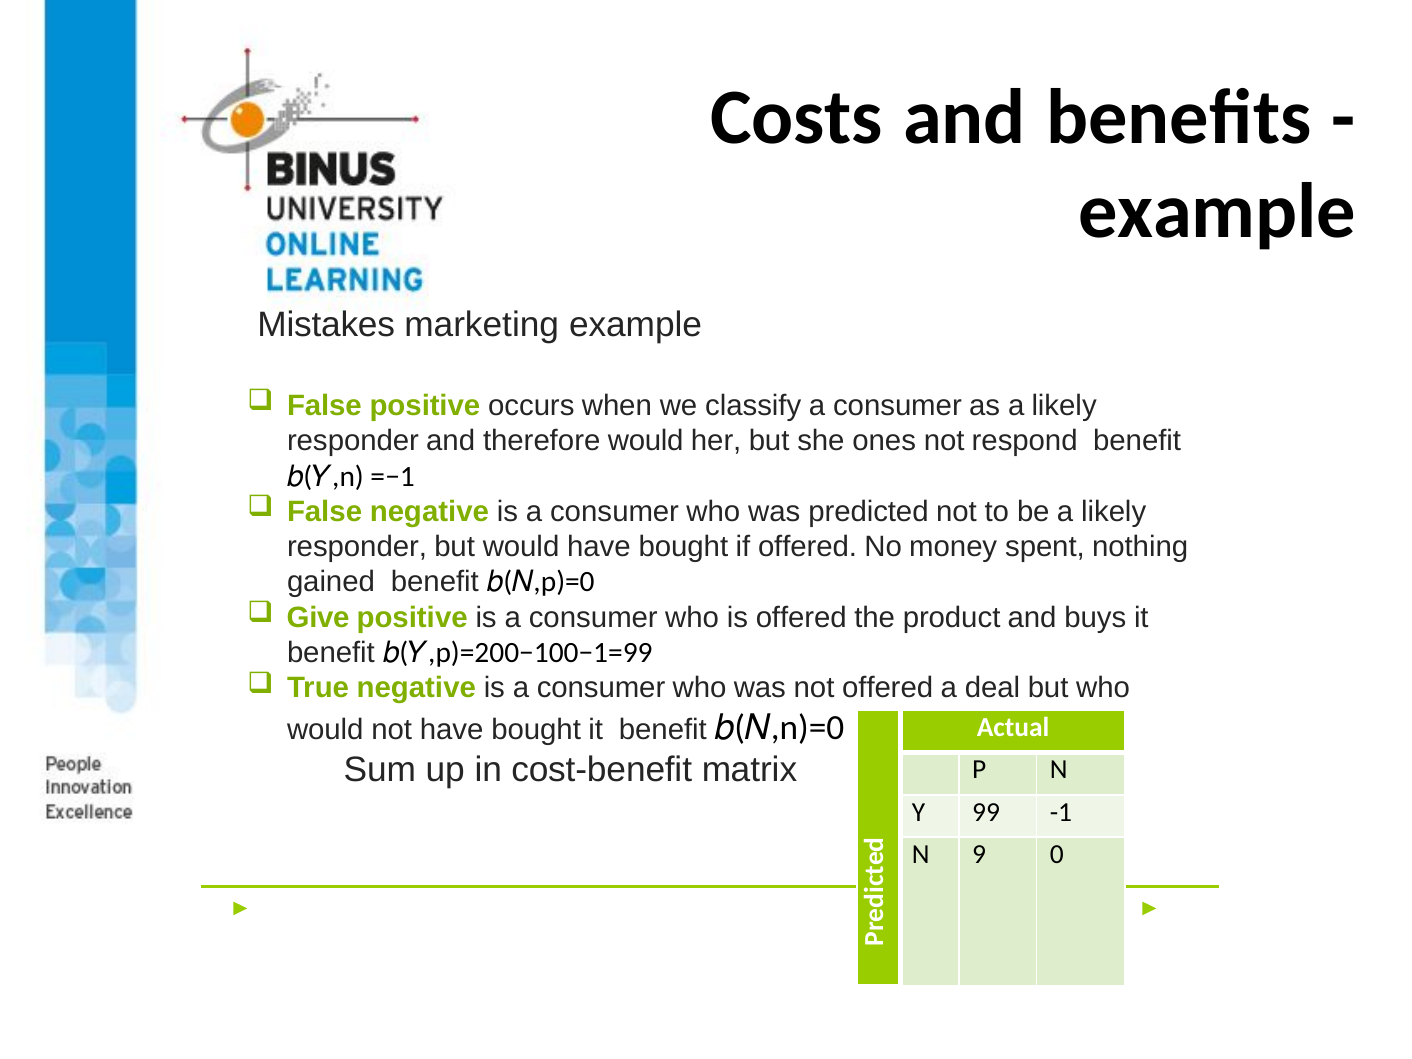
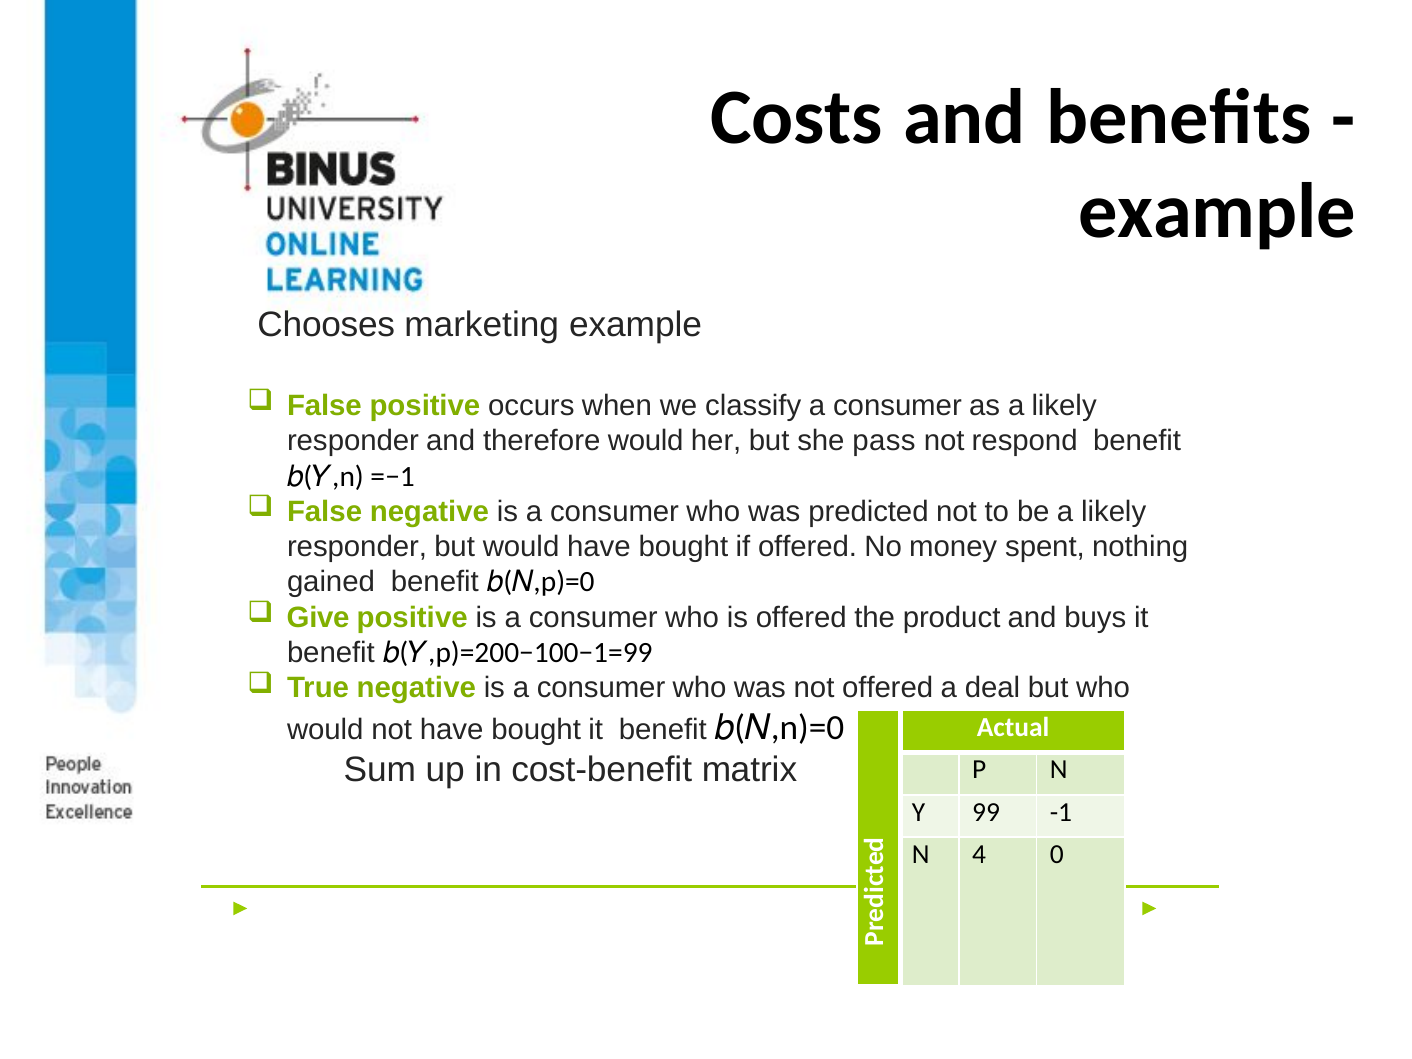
Mistakes: Mistakes -> Chooses
ones: ones -> pass
9: 9 -> 4
